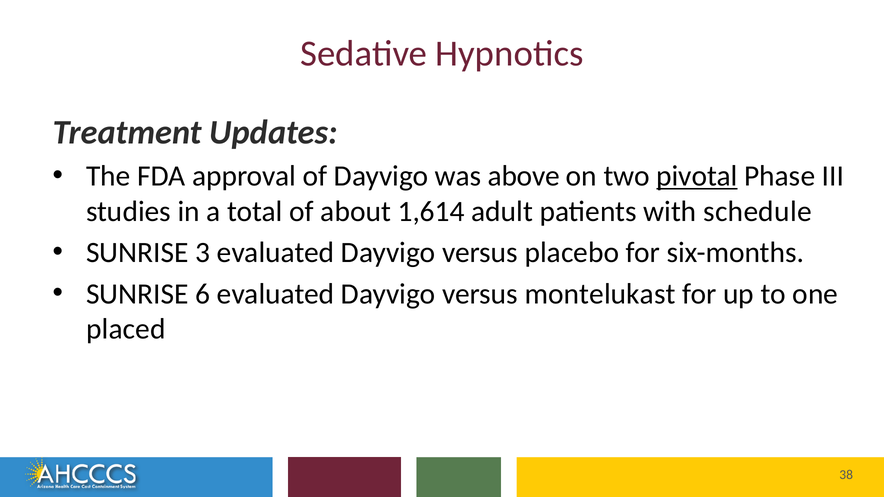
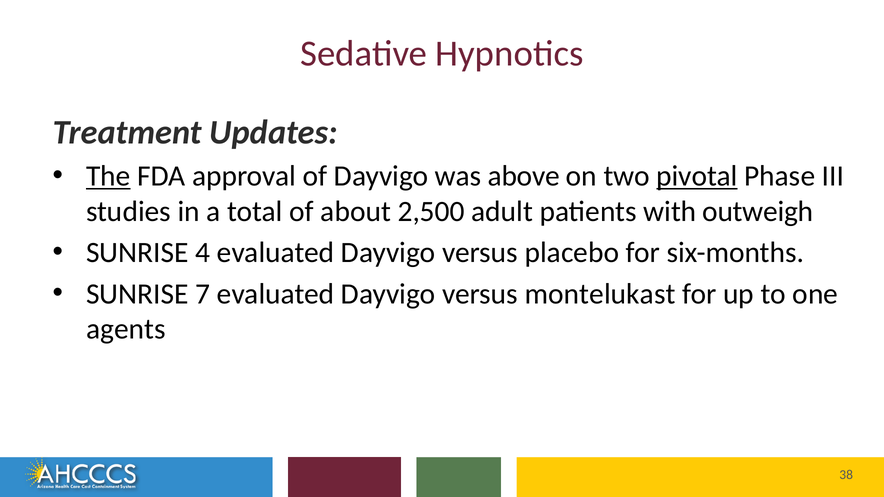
The underline: none -> present
1,614: 1,614 -> 2,500
schedule: schedule -> outweigh
3: 3 -> 4
6: 6 -> 7
placed: placed -> agents
